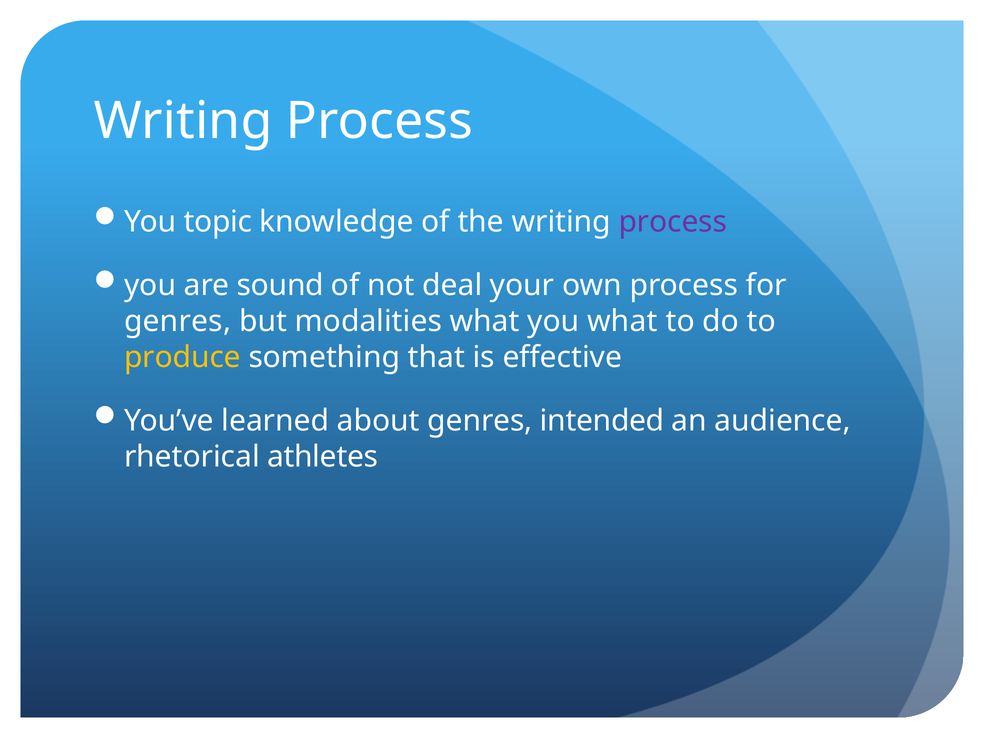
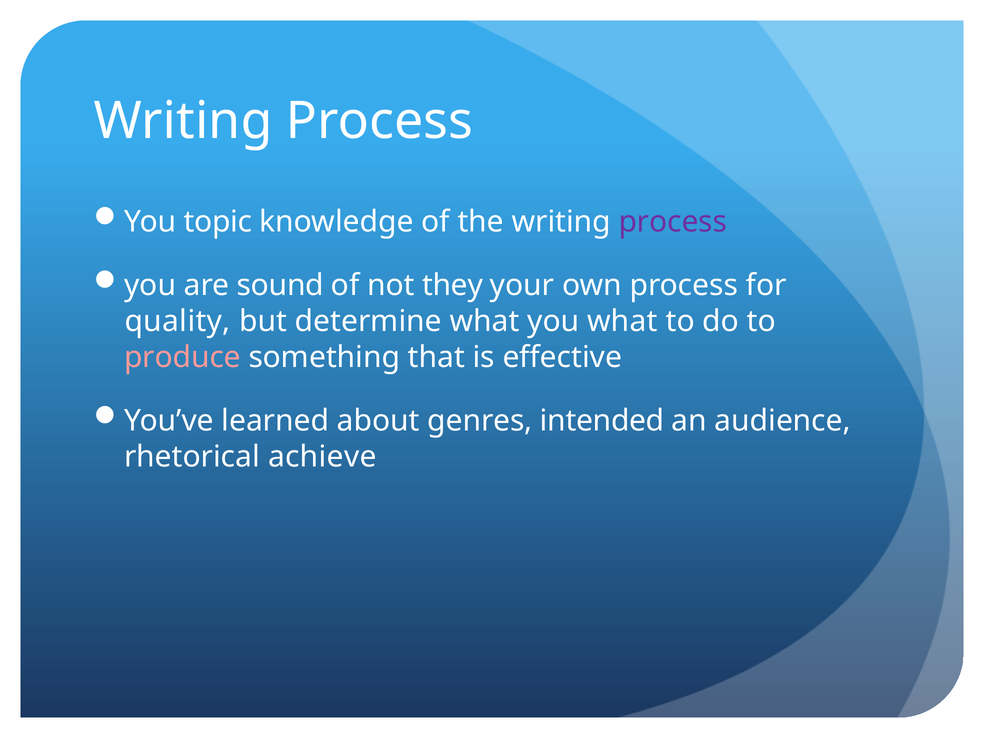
deal: deal -> they
genres at (178, 321): genres -> quality
modalities: modalities -> determine
produce colour: yellow -> pink
athletes: athletes -> achieve
